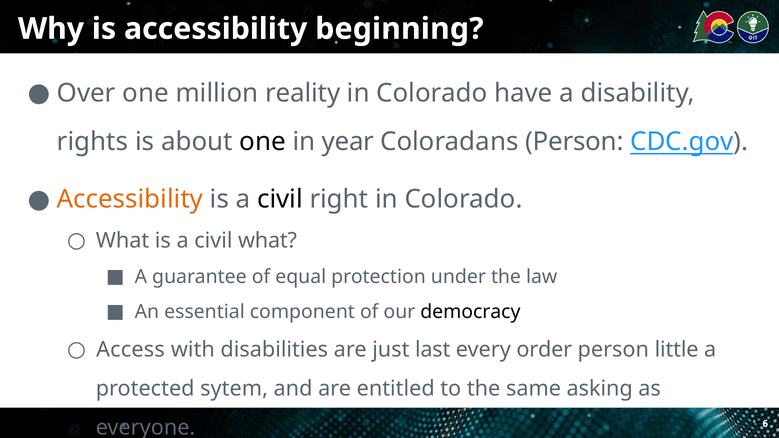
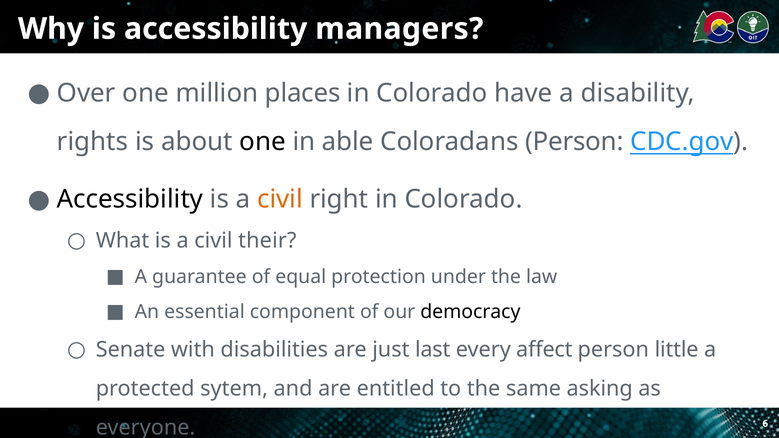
beginning: beginning -> managers
reality: reality -> places
year: year -> able
Accessibility at (130, 199) colour: orange -> black
civil at (280, 199) colour: black -> orange
civil what: what -> their
Access: Access -> Senate
order: order -> affect
